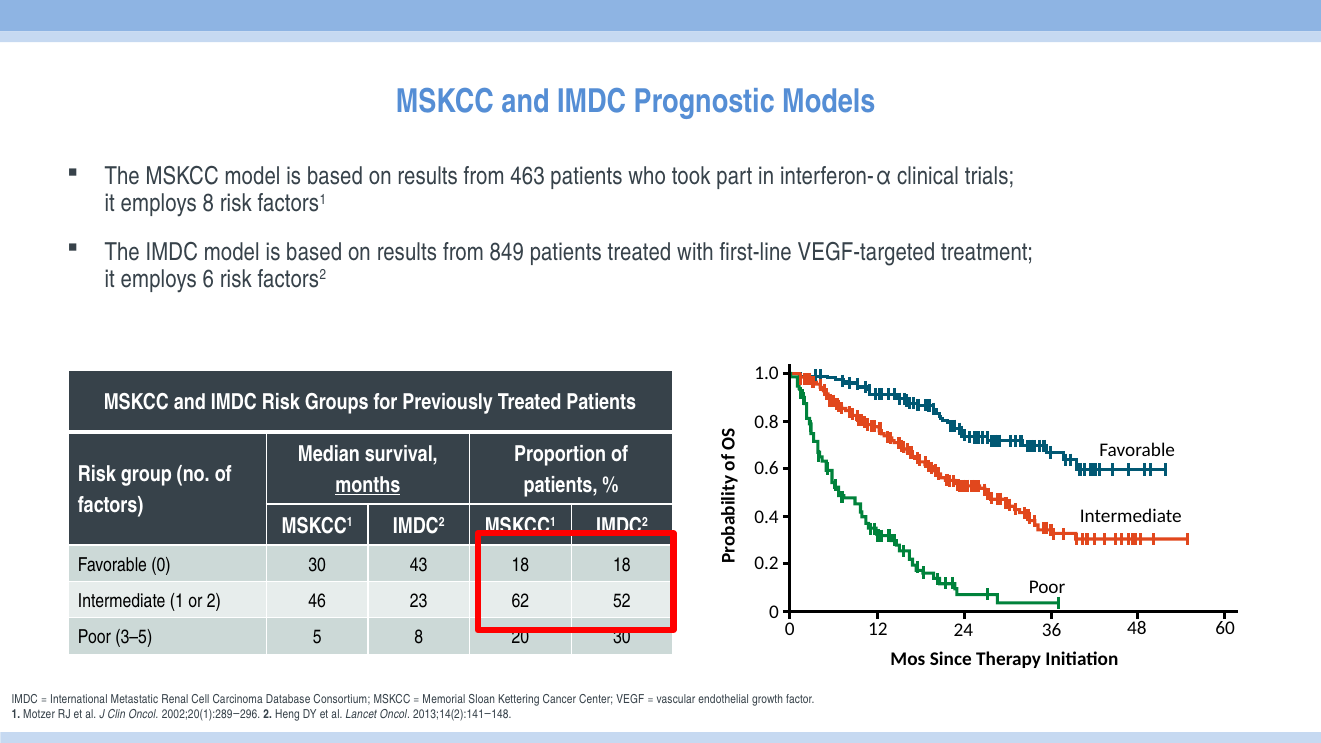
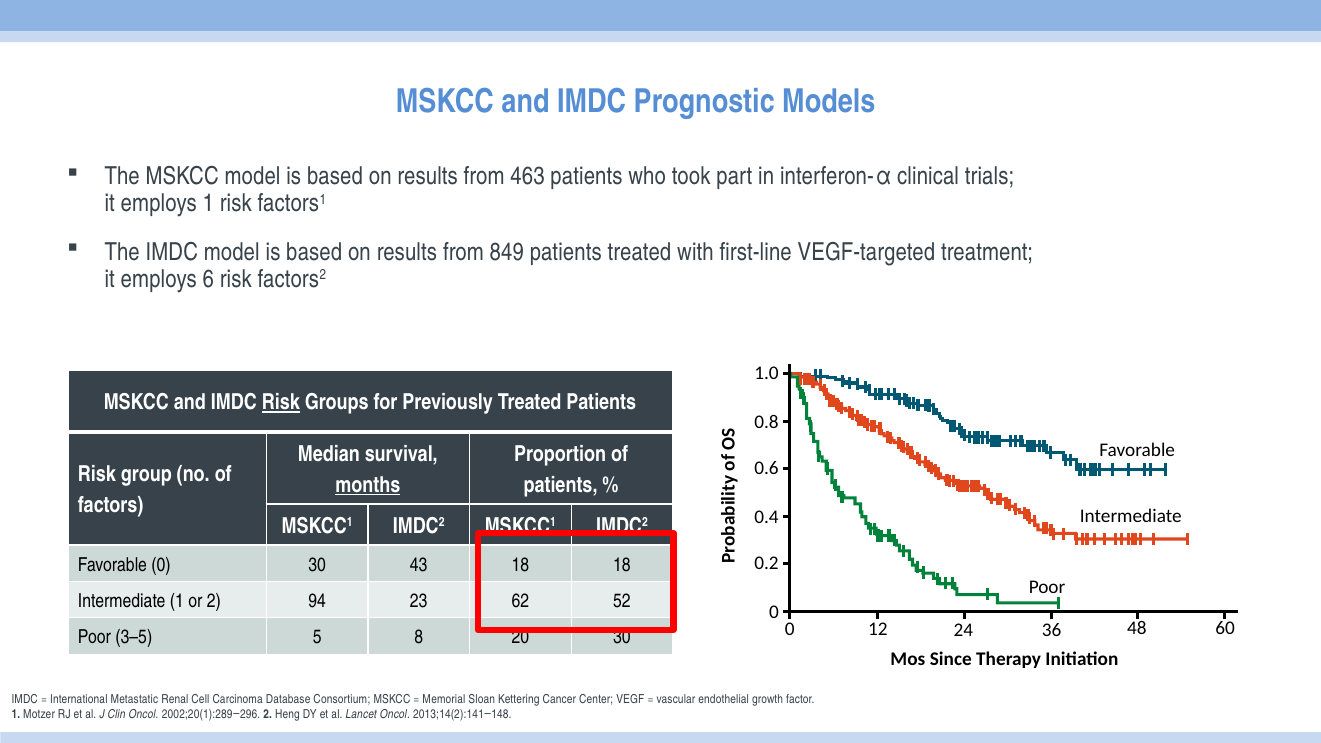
employs 8: 8 -> 1
Risk at (281, 403) underline: none -> present
46: 46 -> 94
